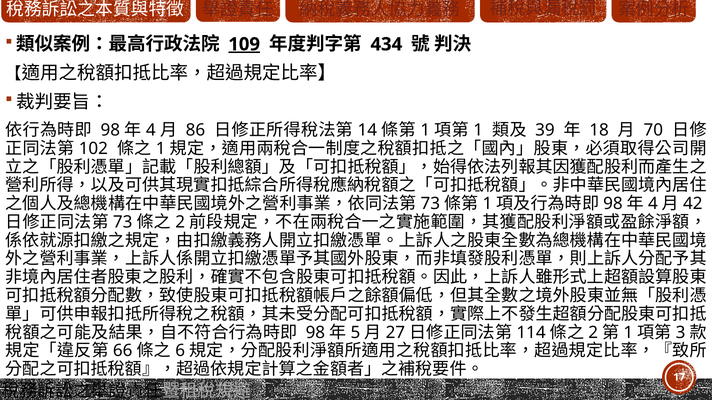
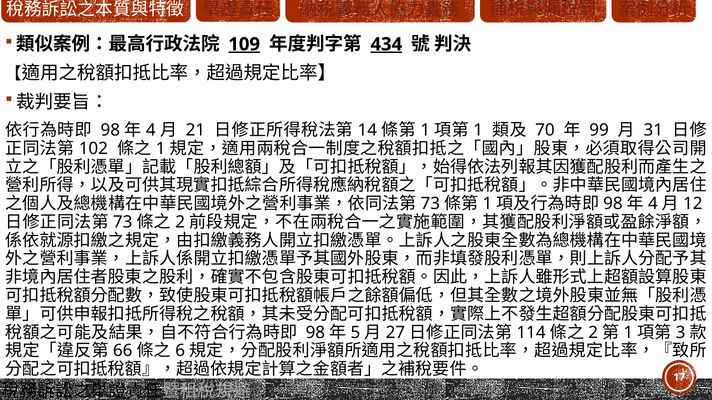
434 underline: none -> present
86: 86 -> 21
39: 39 -> 70
18: 18 -> 99
70: 70 -> 31
42: 42 -> 12
